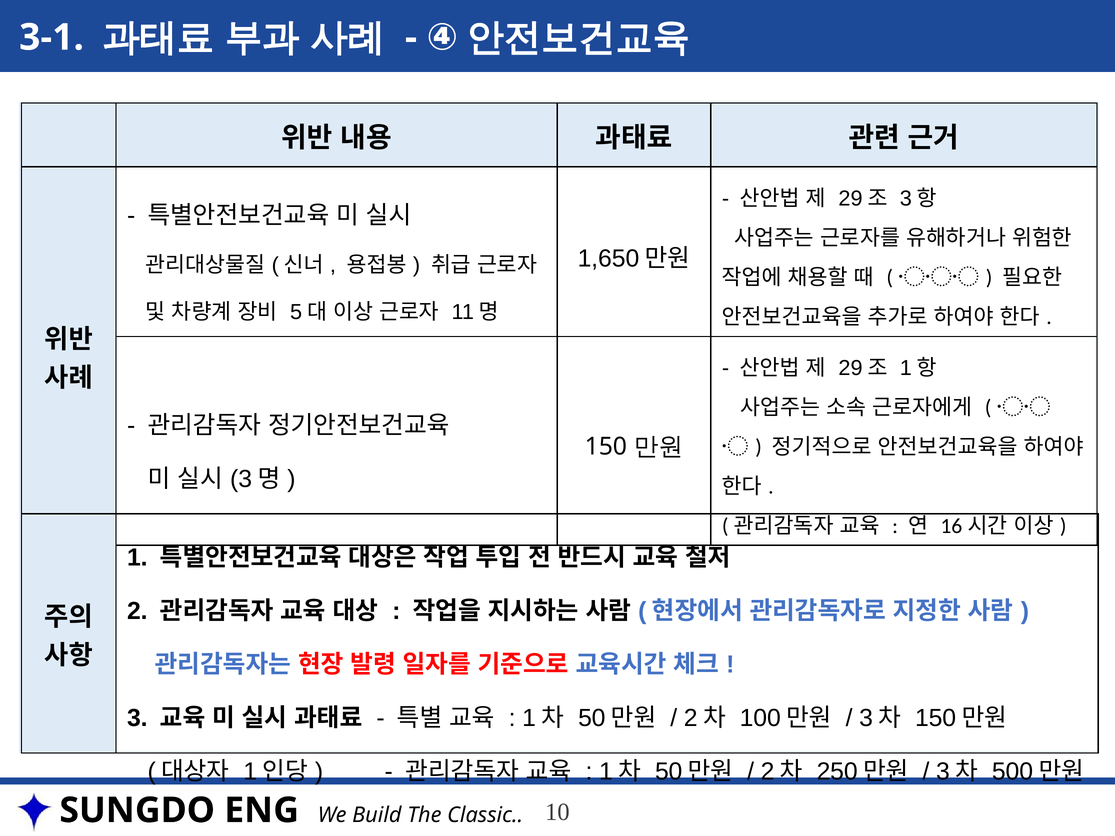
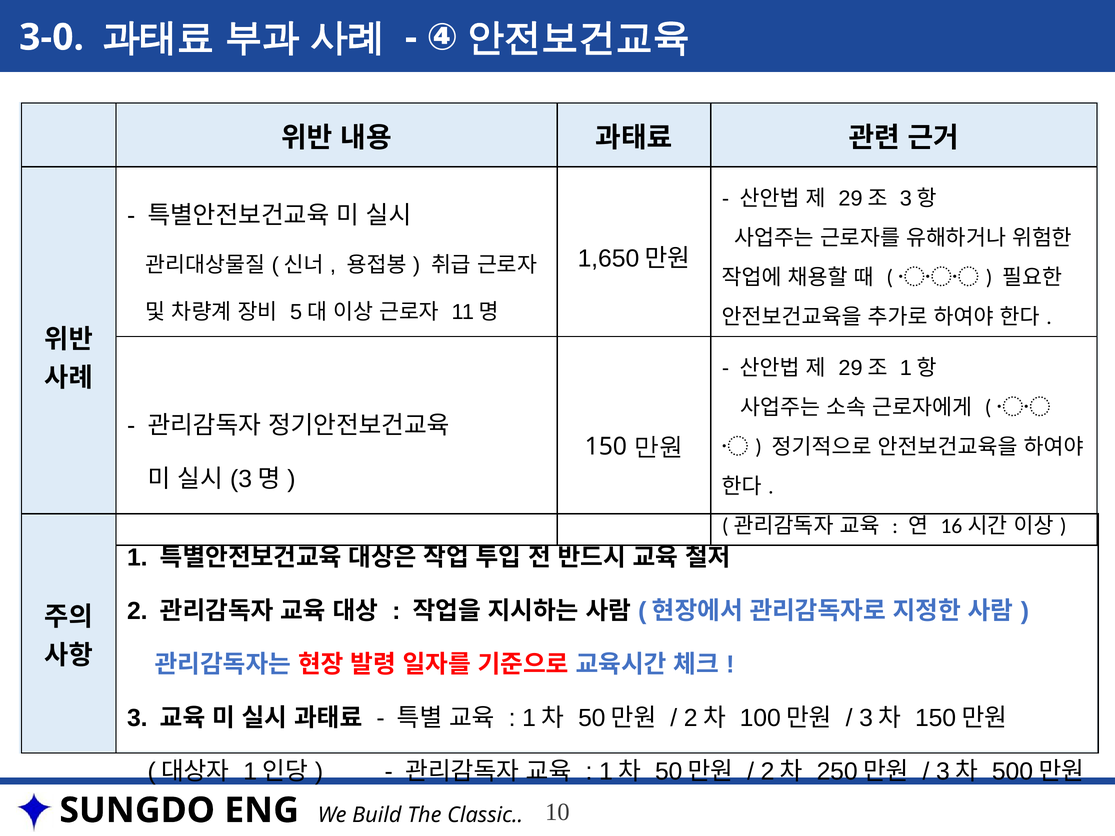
3-1: 3-1 -> 3-0
